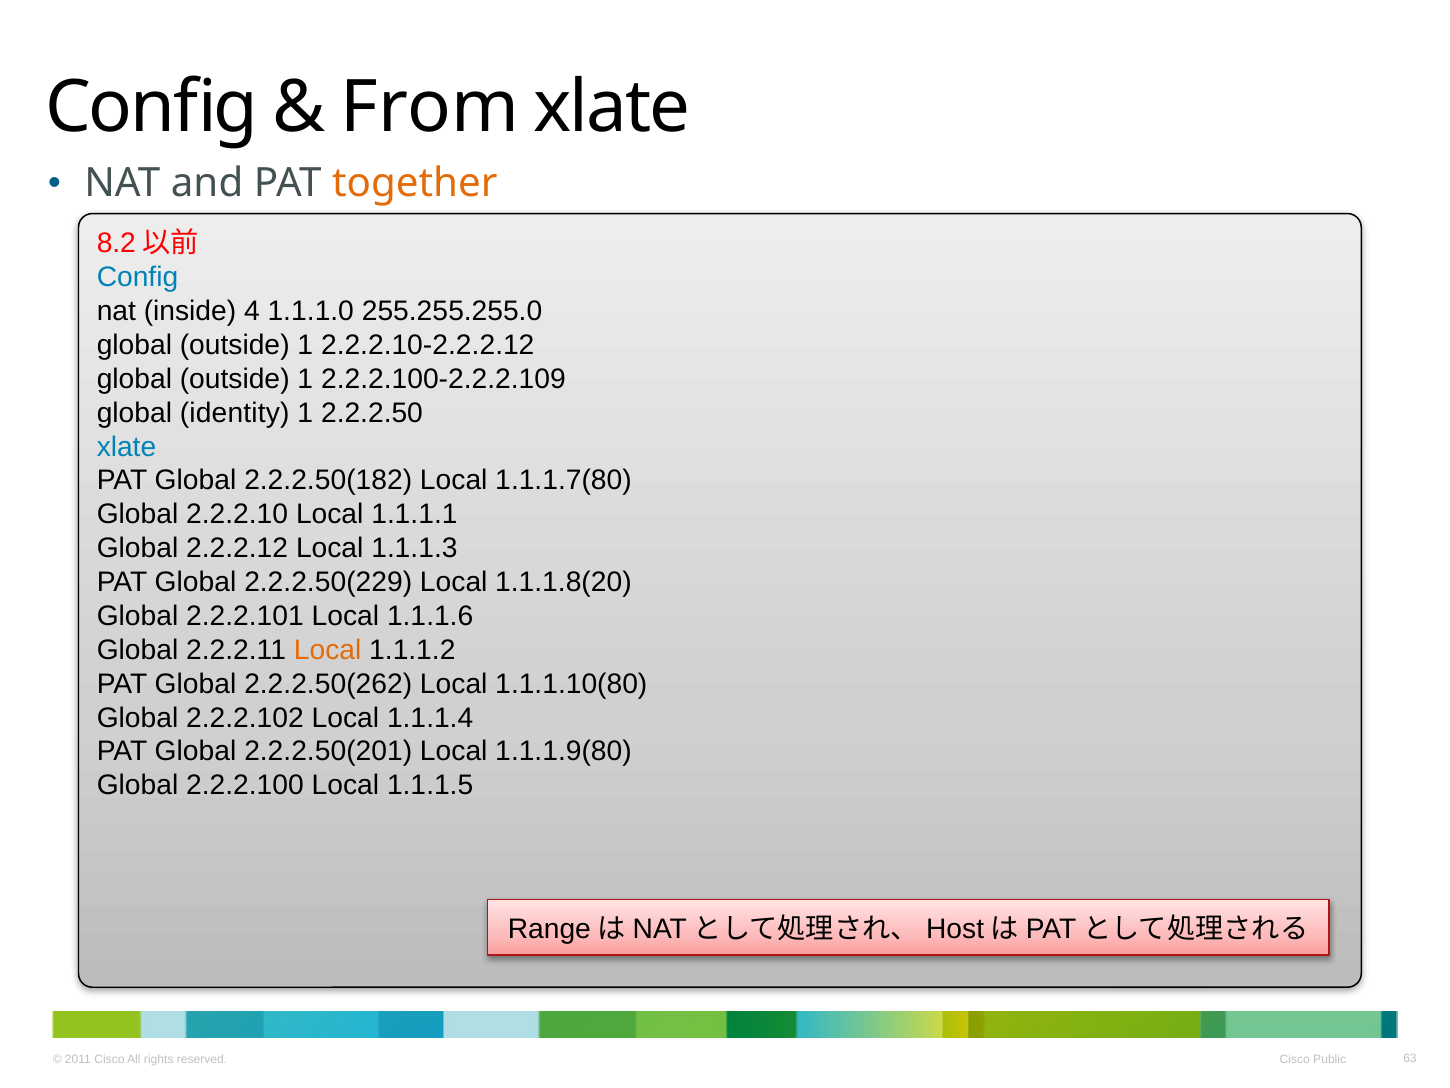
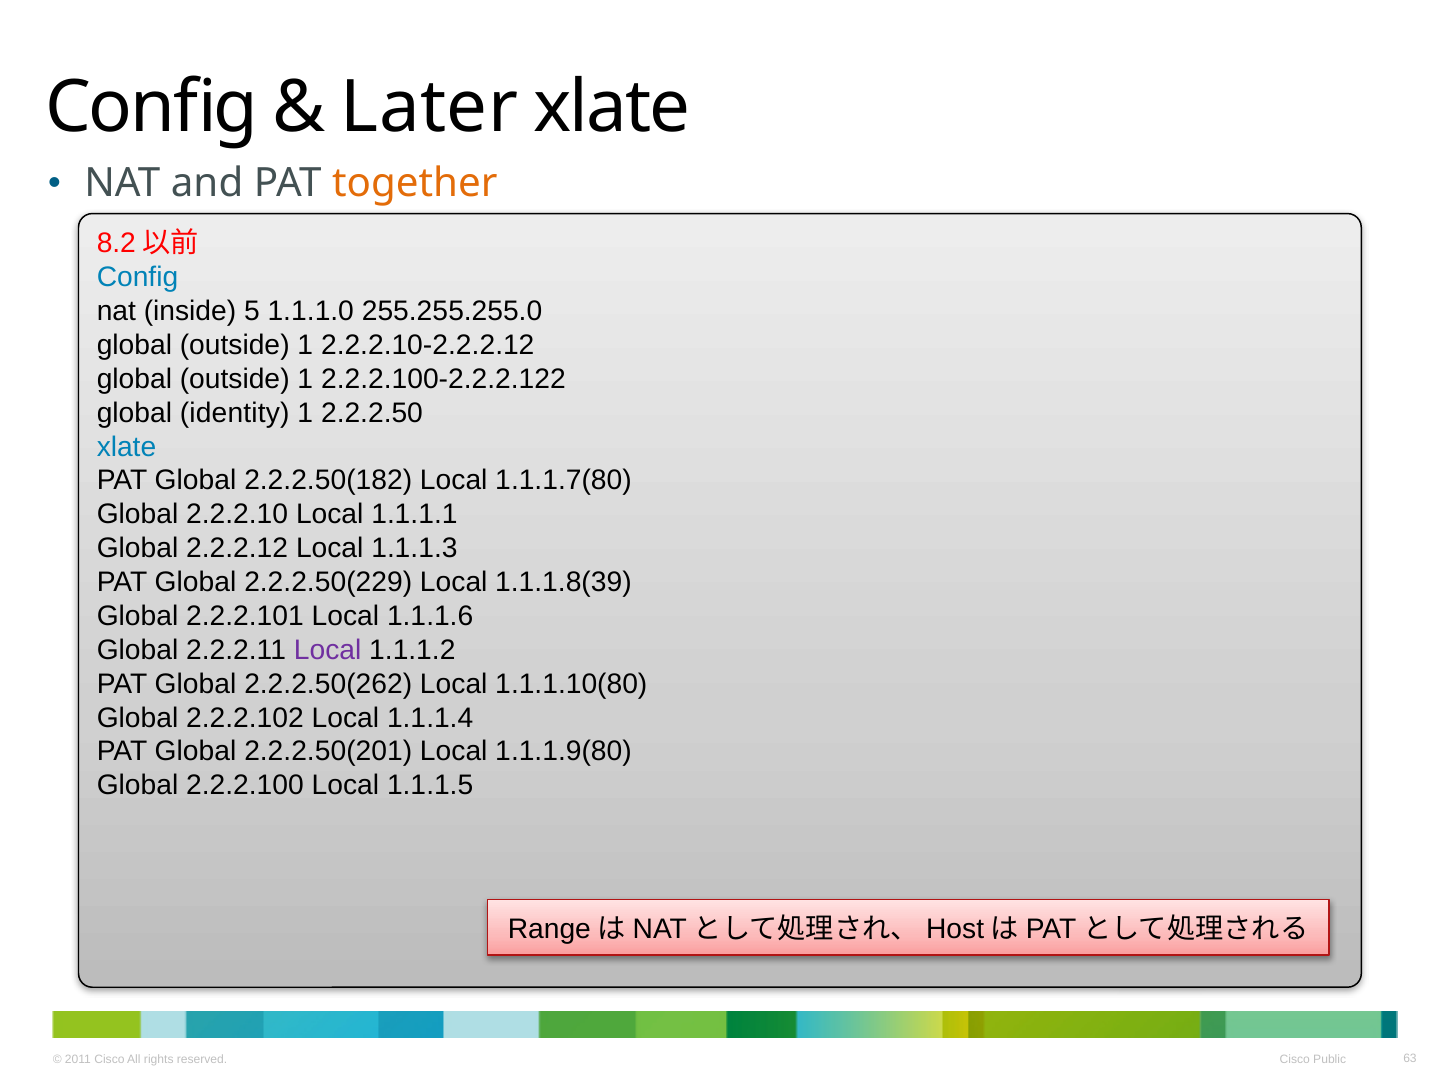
From: From -> Later
4: 4 -> 5
2.2.2.100-2.2.2.109: 2.2.2.100-2.2.2.109 -> 2.2.2.100-2.2.2.122
1.1.1.8(20: 1.1.1.8(20 -> 1.1.1.8(39
Local at (328, 650) colour: orange -> purple
